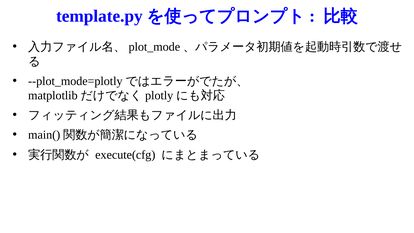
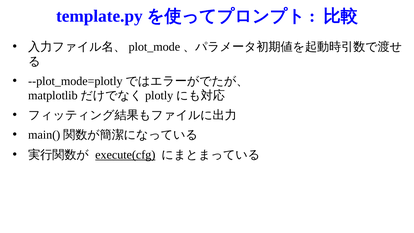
execute(cfg underline: none -> present
